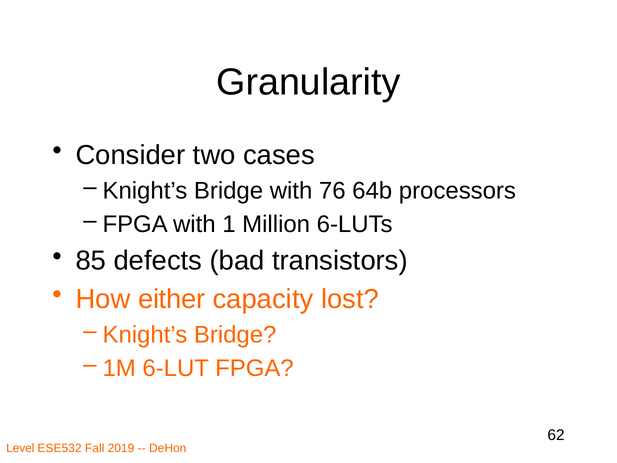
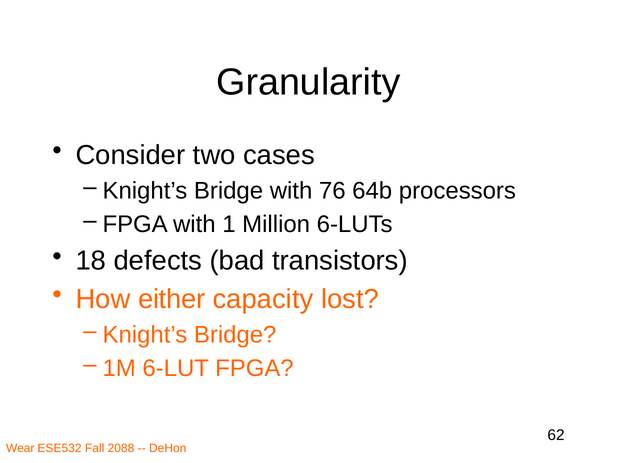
85: 85 -> 18
Level: Level -> Wear
2019: 2019 -> 2088
